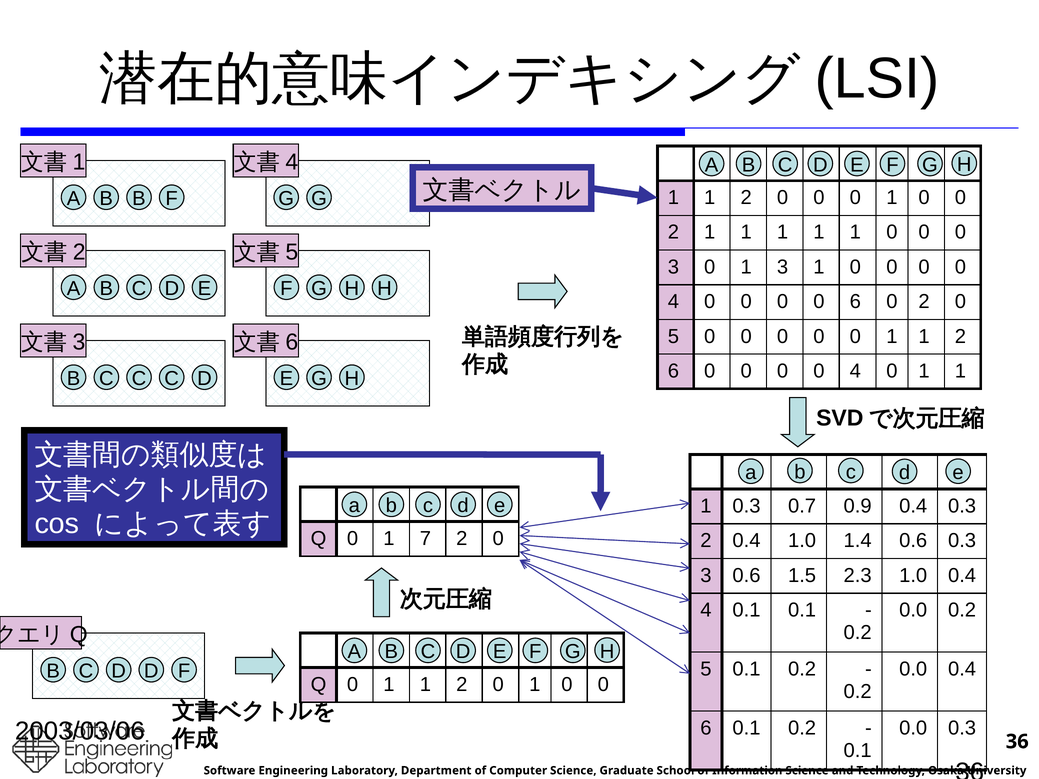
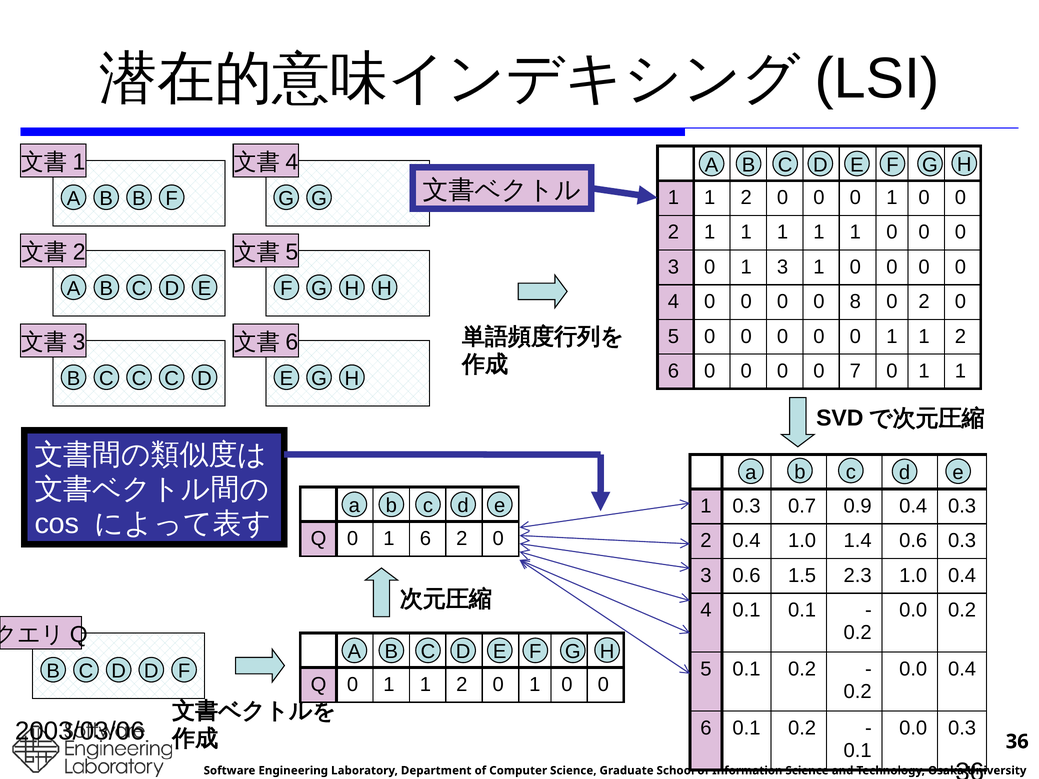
0 6: 6 -> 8
4 at (855, 371): 4 -> 7
1 7: 7 -> 6
